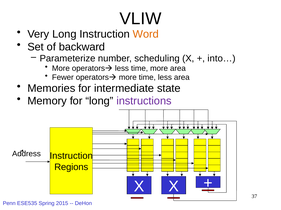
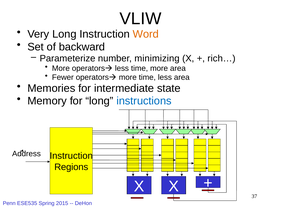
scheduling: scheduling -> minimizing
into…: into… -> rich…
instructions colour: purple -> blue
